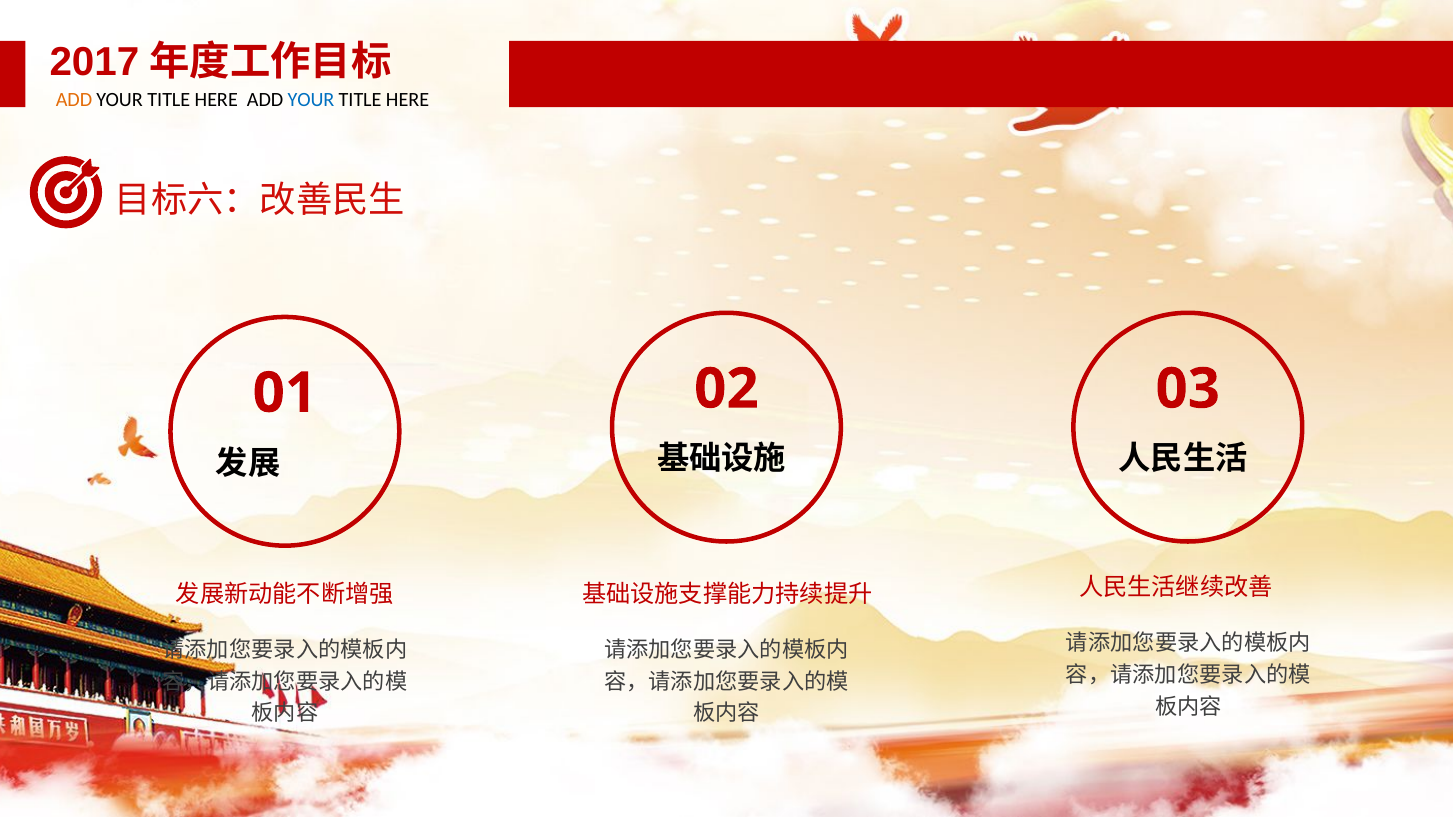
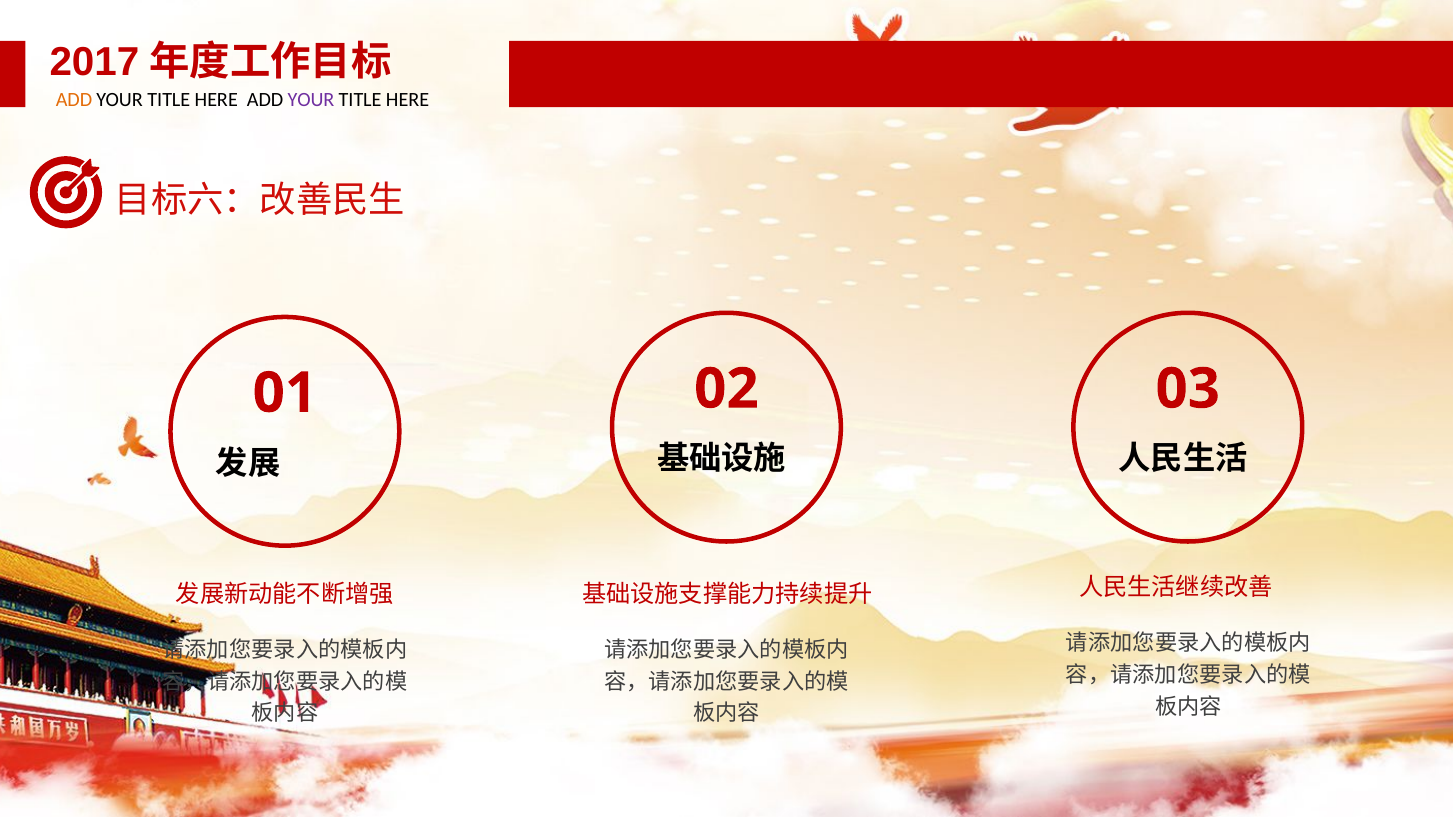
YOUR at (311, 99) colour: blue -> purple
